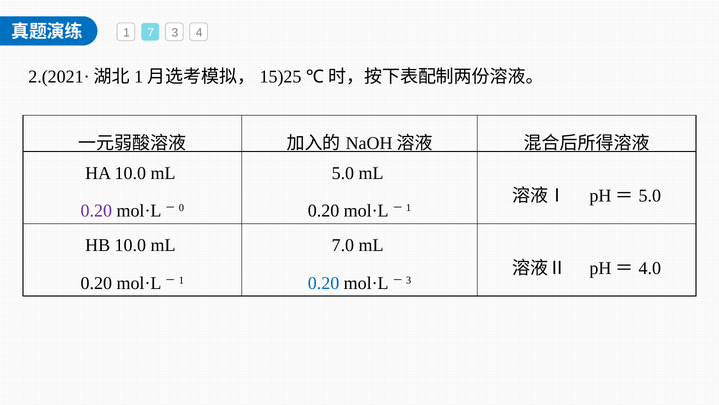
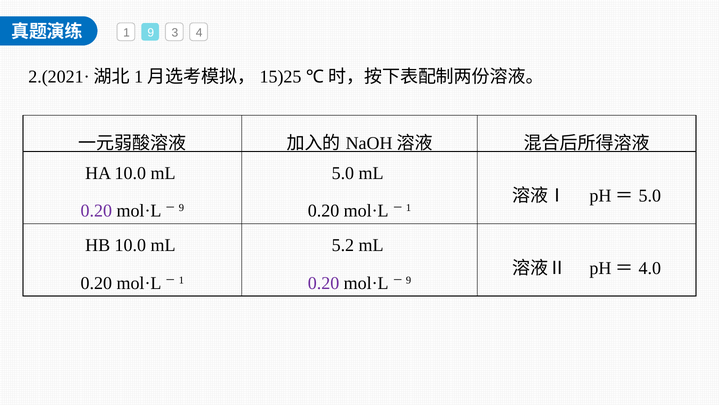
1 7: 7 -> 9
0 at (181, 208): 0 -> 9
7.0: 7.0 -> 5.2
0.20 at (324, 283) colour: blue -> purple
3 at (409, 280): 3 -> 9
